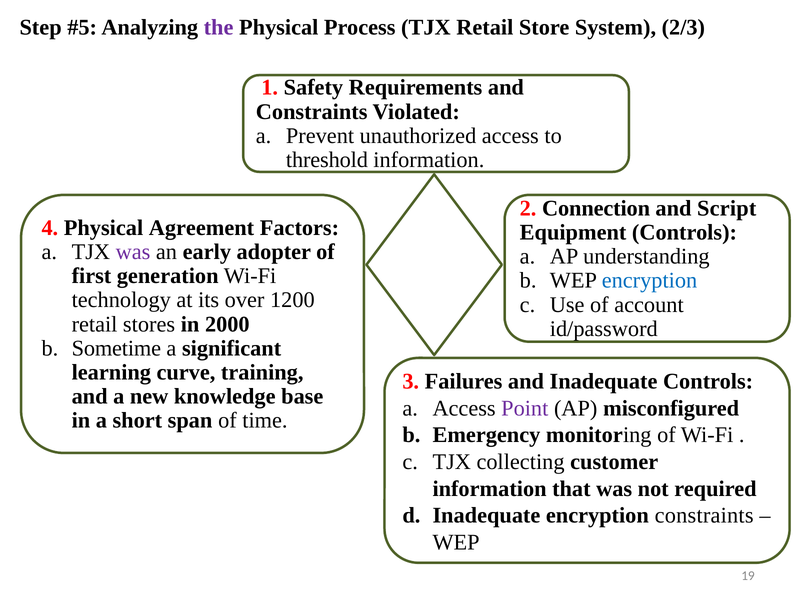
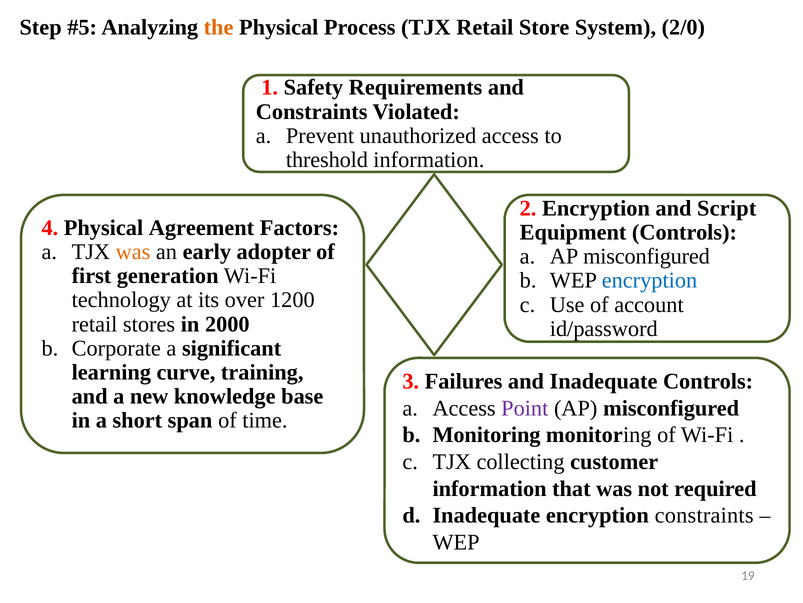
the colour: purple -> orange
2/3: 2/3 -> 2/0
2 Connection: Connection -> Encryption
was at (133, 251) colour: purple -> orange
a AP understanding: understanding -> misconfigured
Sometime: Sometime -> Corporate
Emergency at (486, 435): Emergency -> Monitoring
